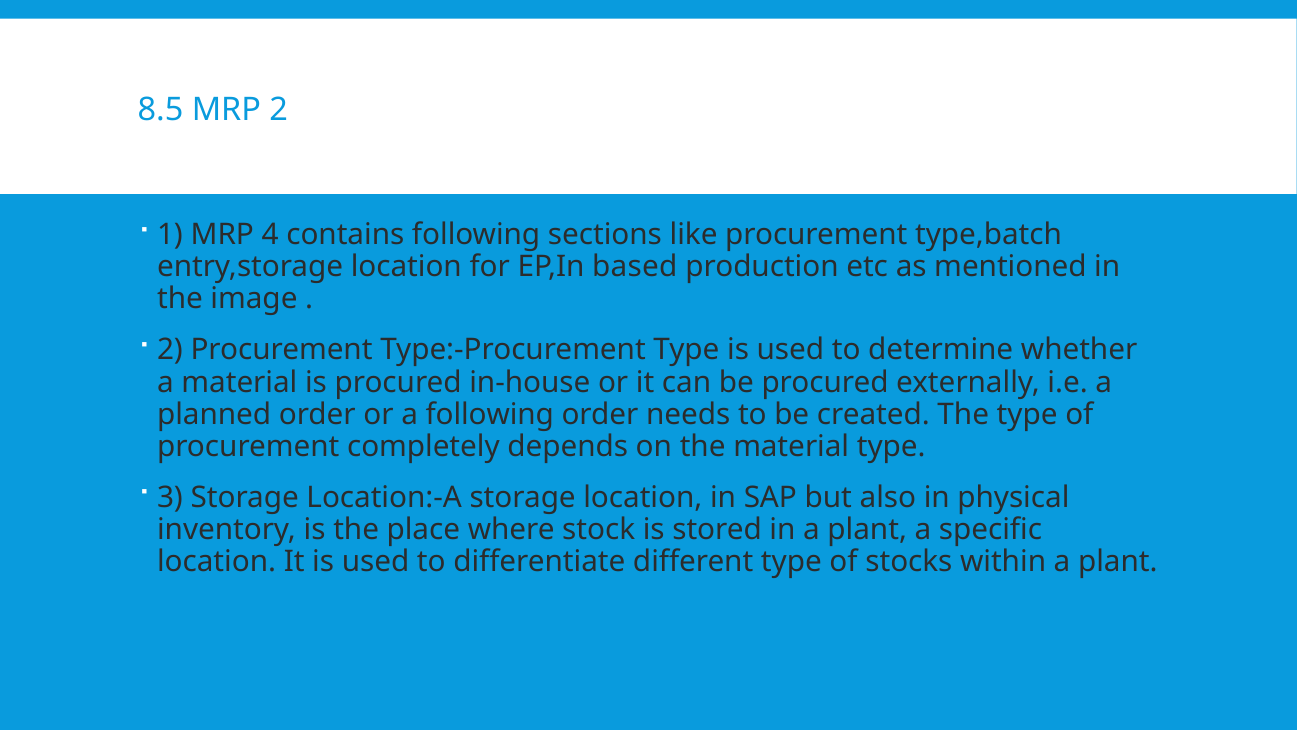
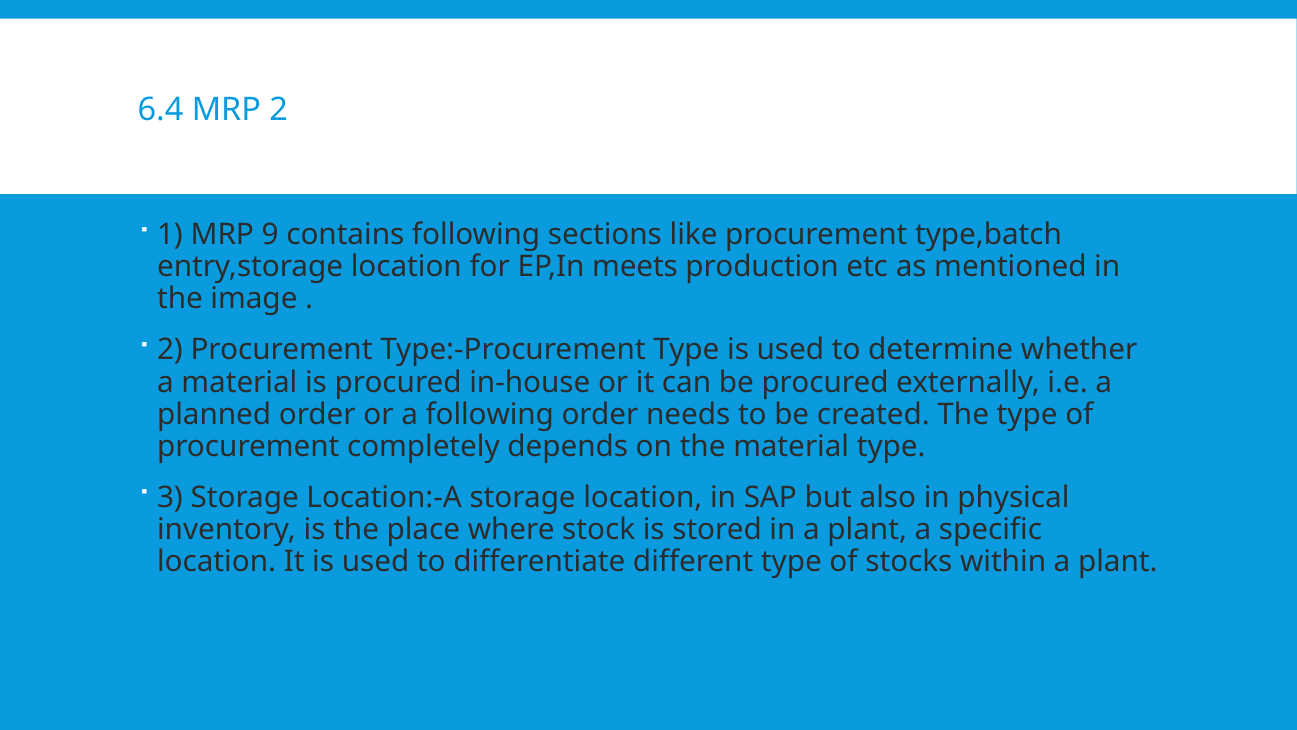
8.5: 8.5 -> 6.4
4: 4 -> 9
based: based -> meets
